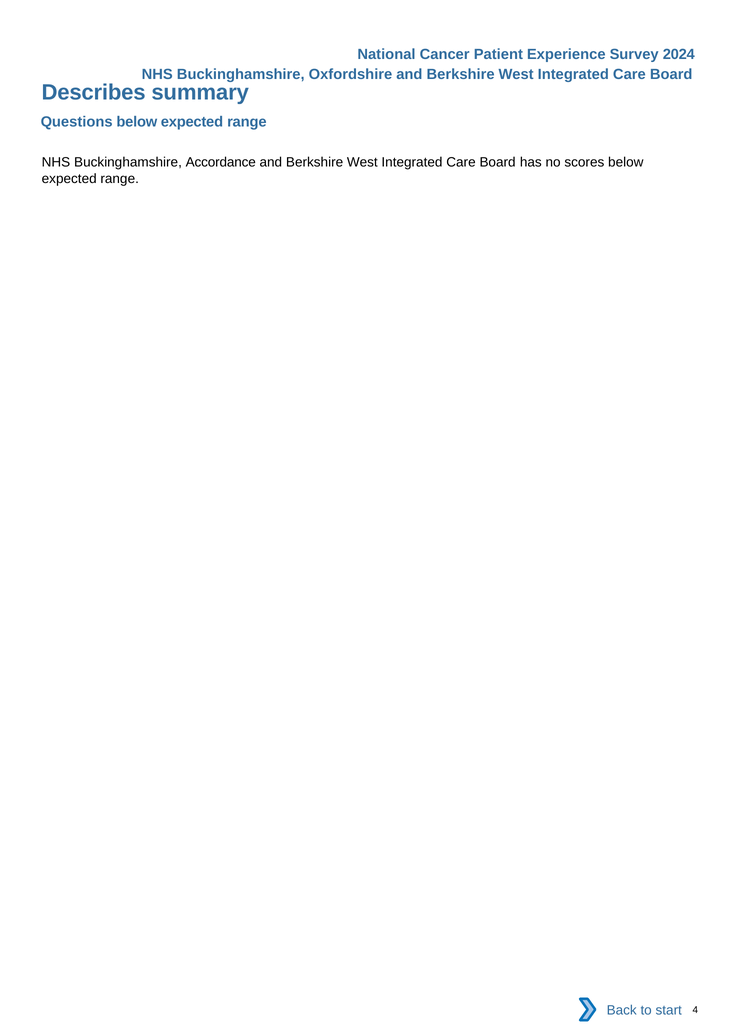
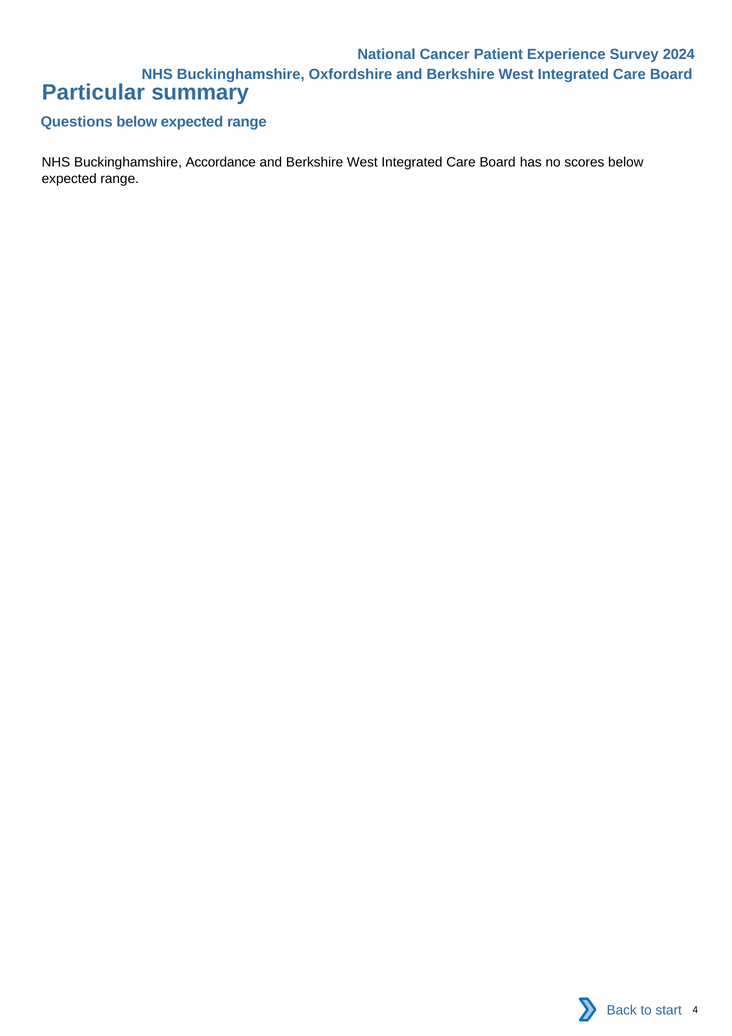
Describes: Describes -> Particular
